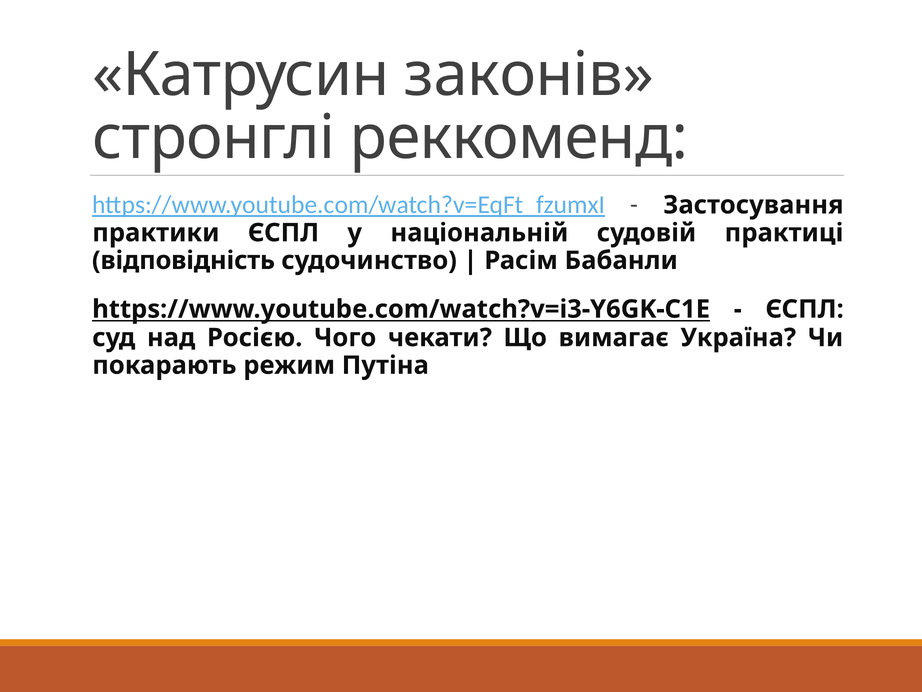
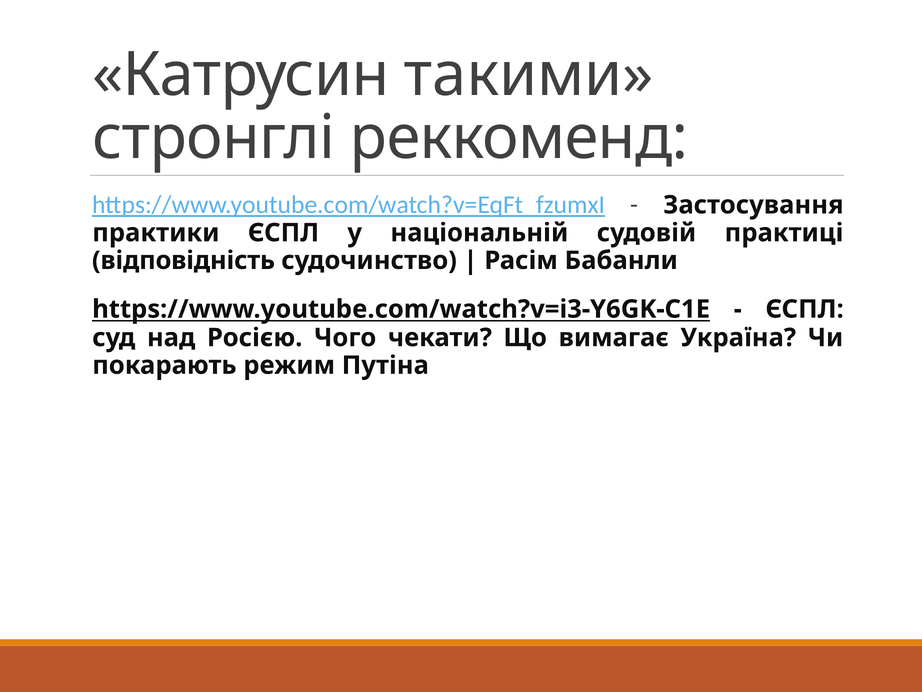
законів: законів -> такими
